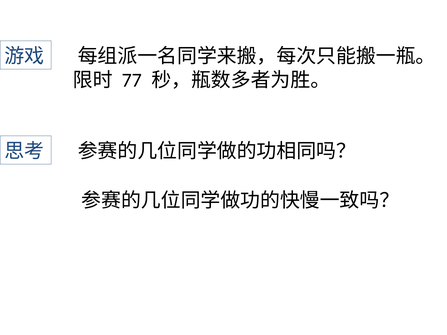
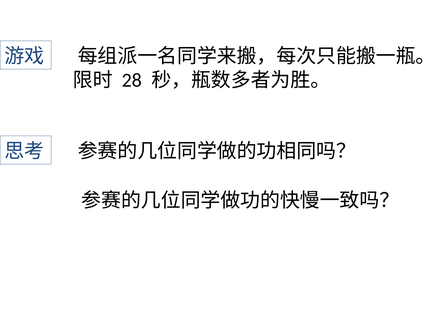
77: 77 -> 28
